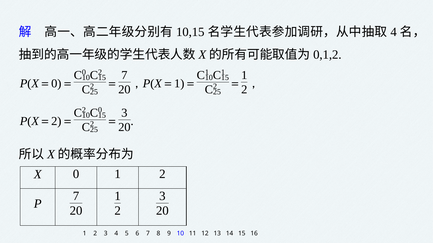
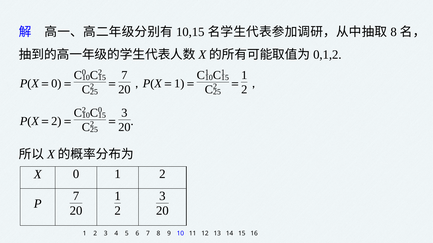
4 at (394, 32): 4 -> 8
